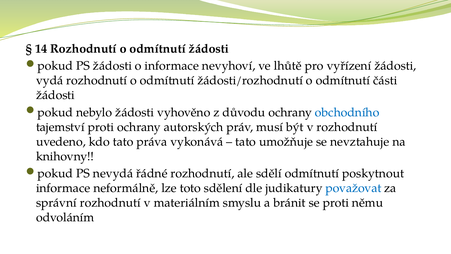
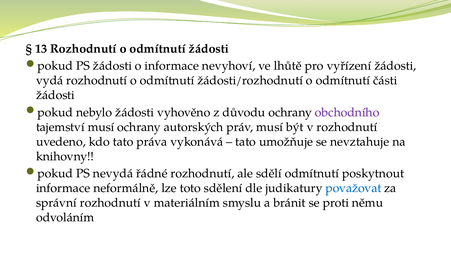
14: 14 -> 13
obchodního colour: blue -> purple
tajemství proti: proti -> musí
